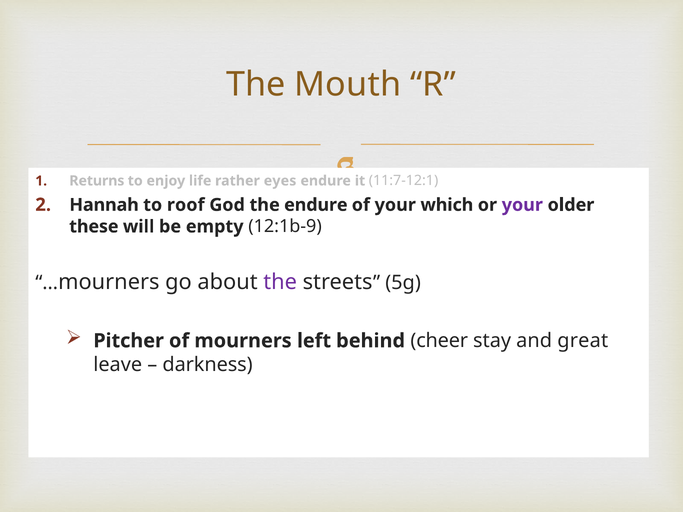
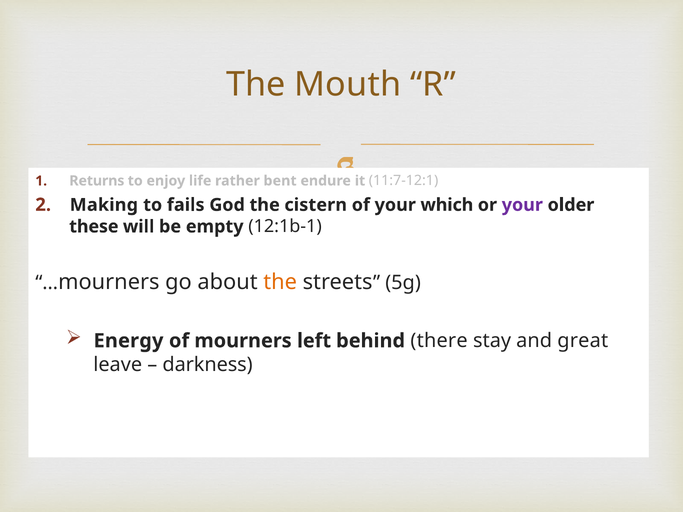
eyes: eyes -> bent
Hannah: Hannah -> Making
roof: roof -> fails
the endure: endure -> cistern
12:1b-9: 12:1b-9 -> 12:1b-1
the at (280, 282) colour: purple -> orange
Pitcher: Pitcher -> Energy
cheer: cheer -> there
